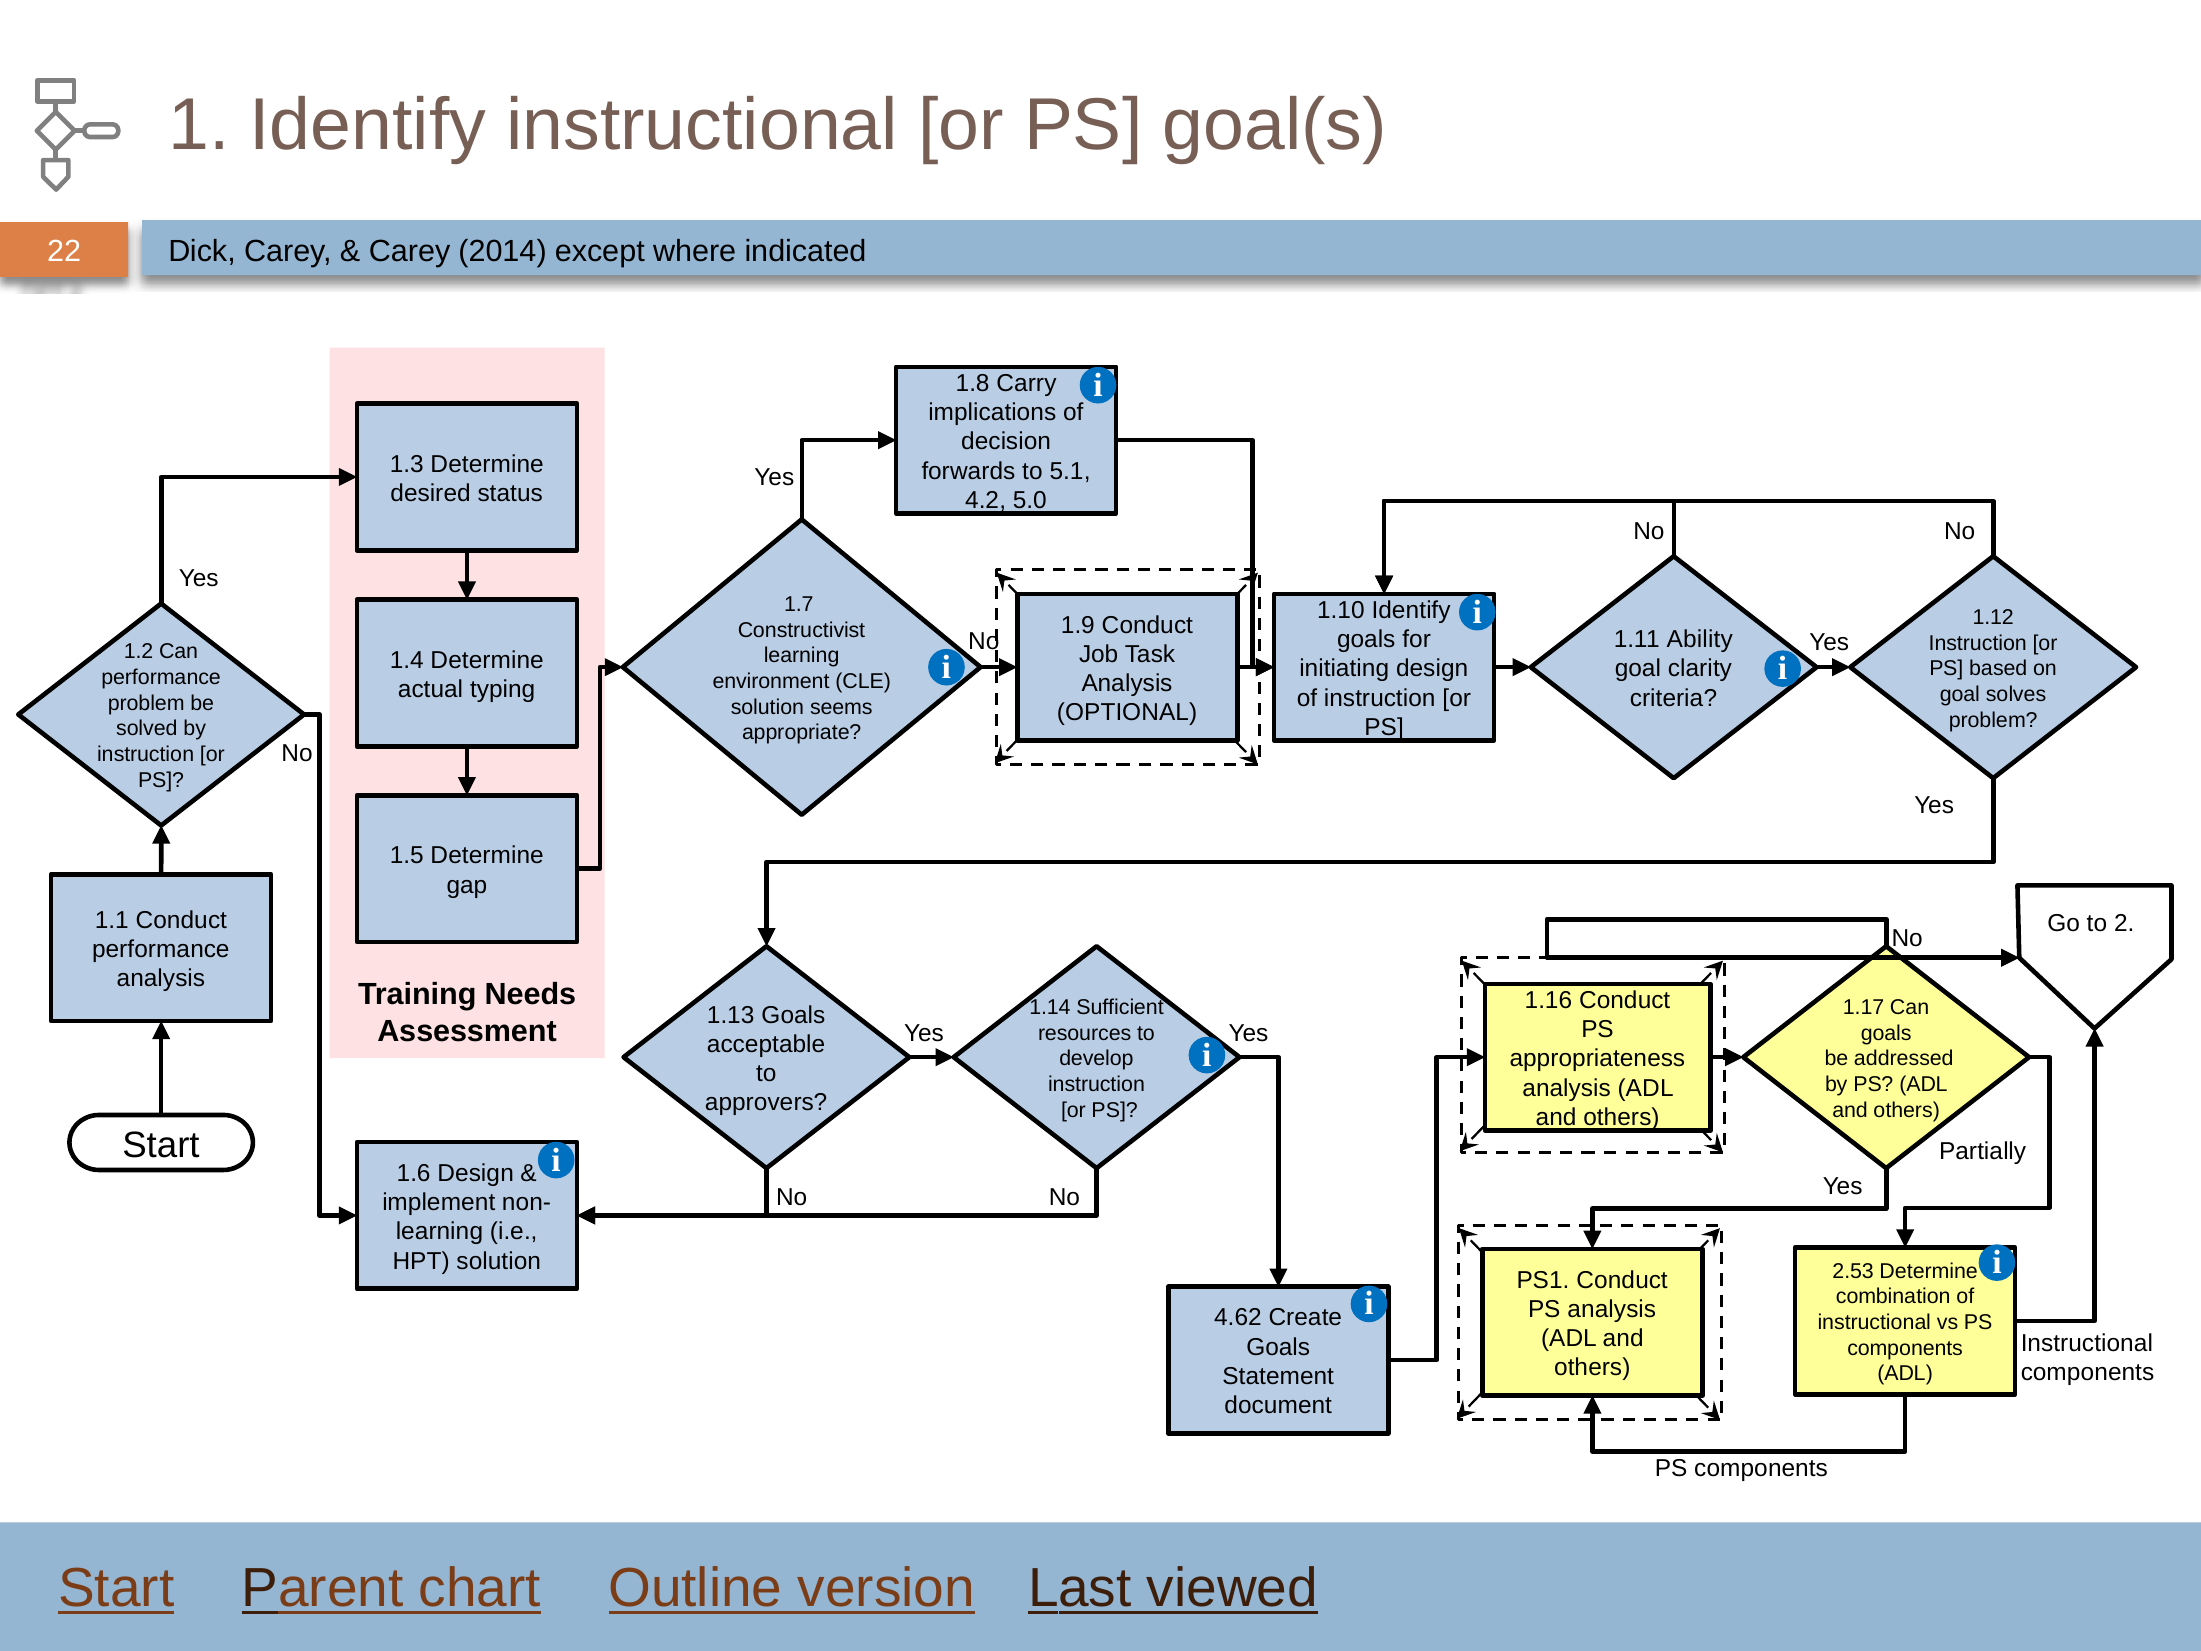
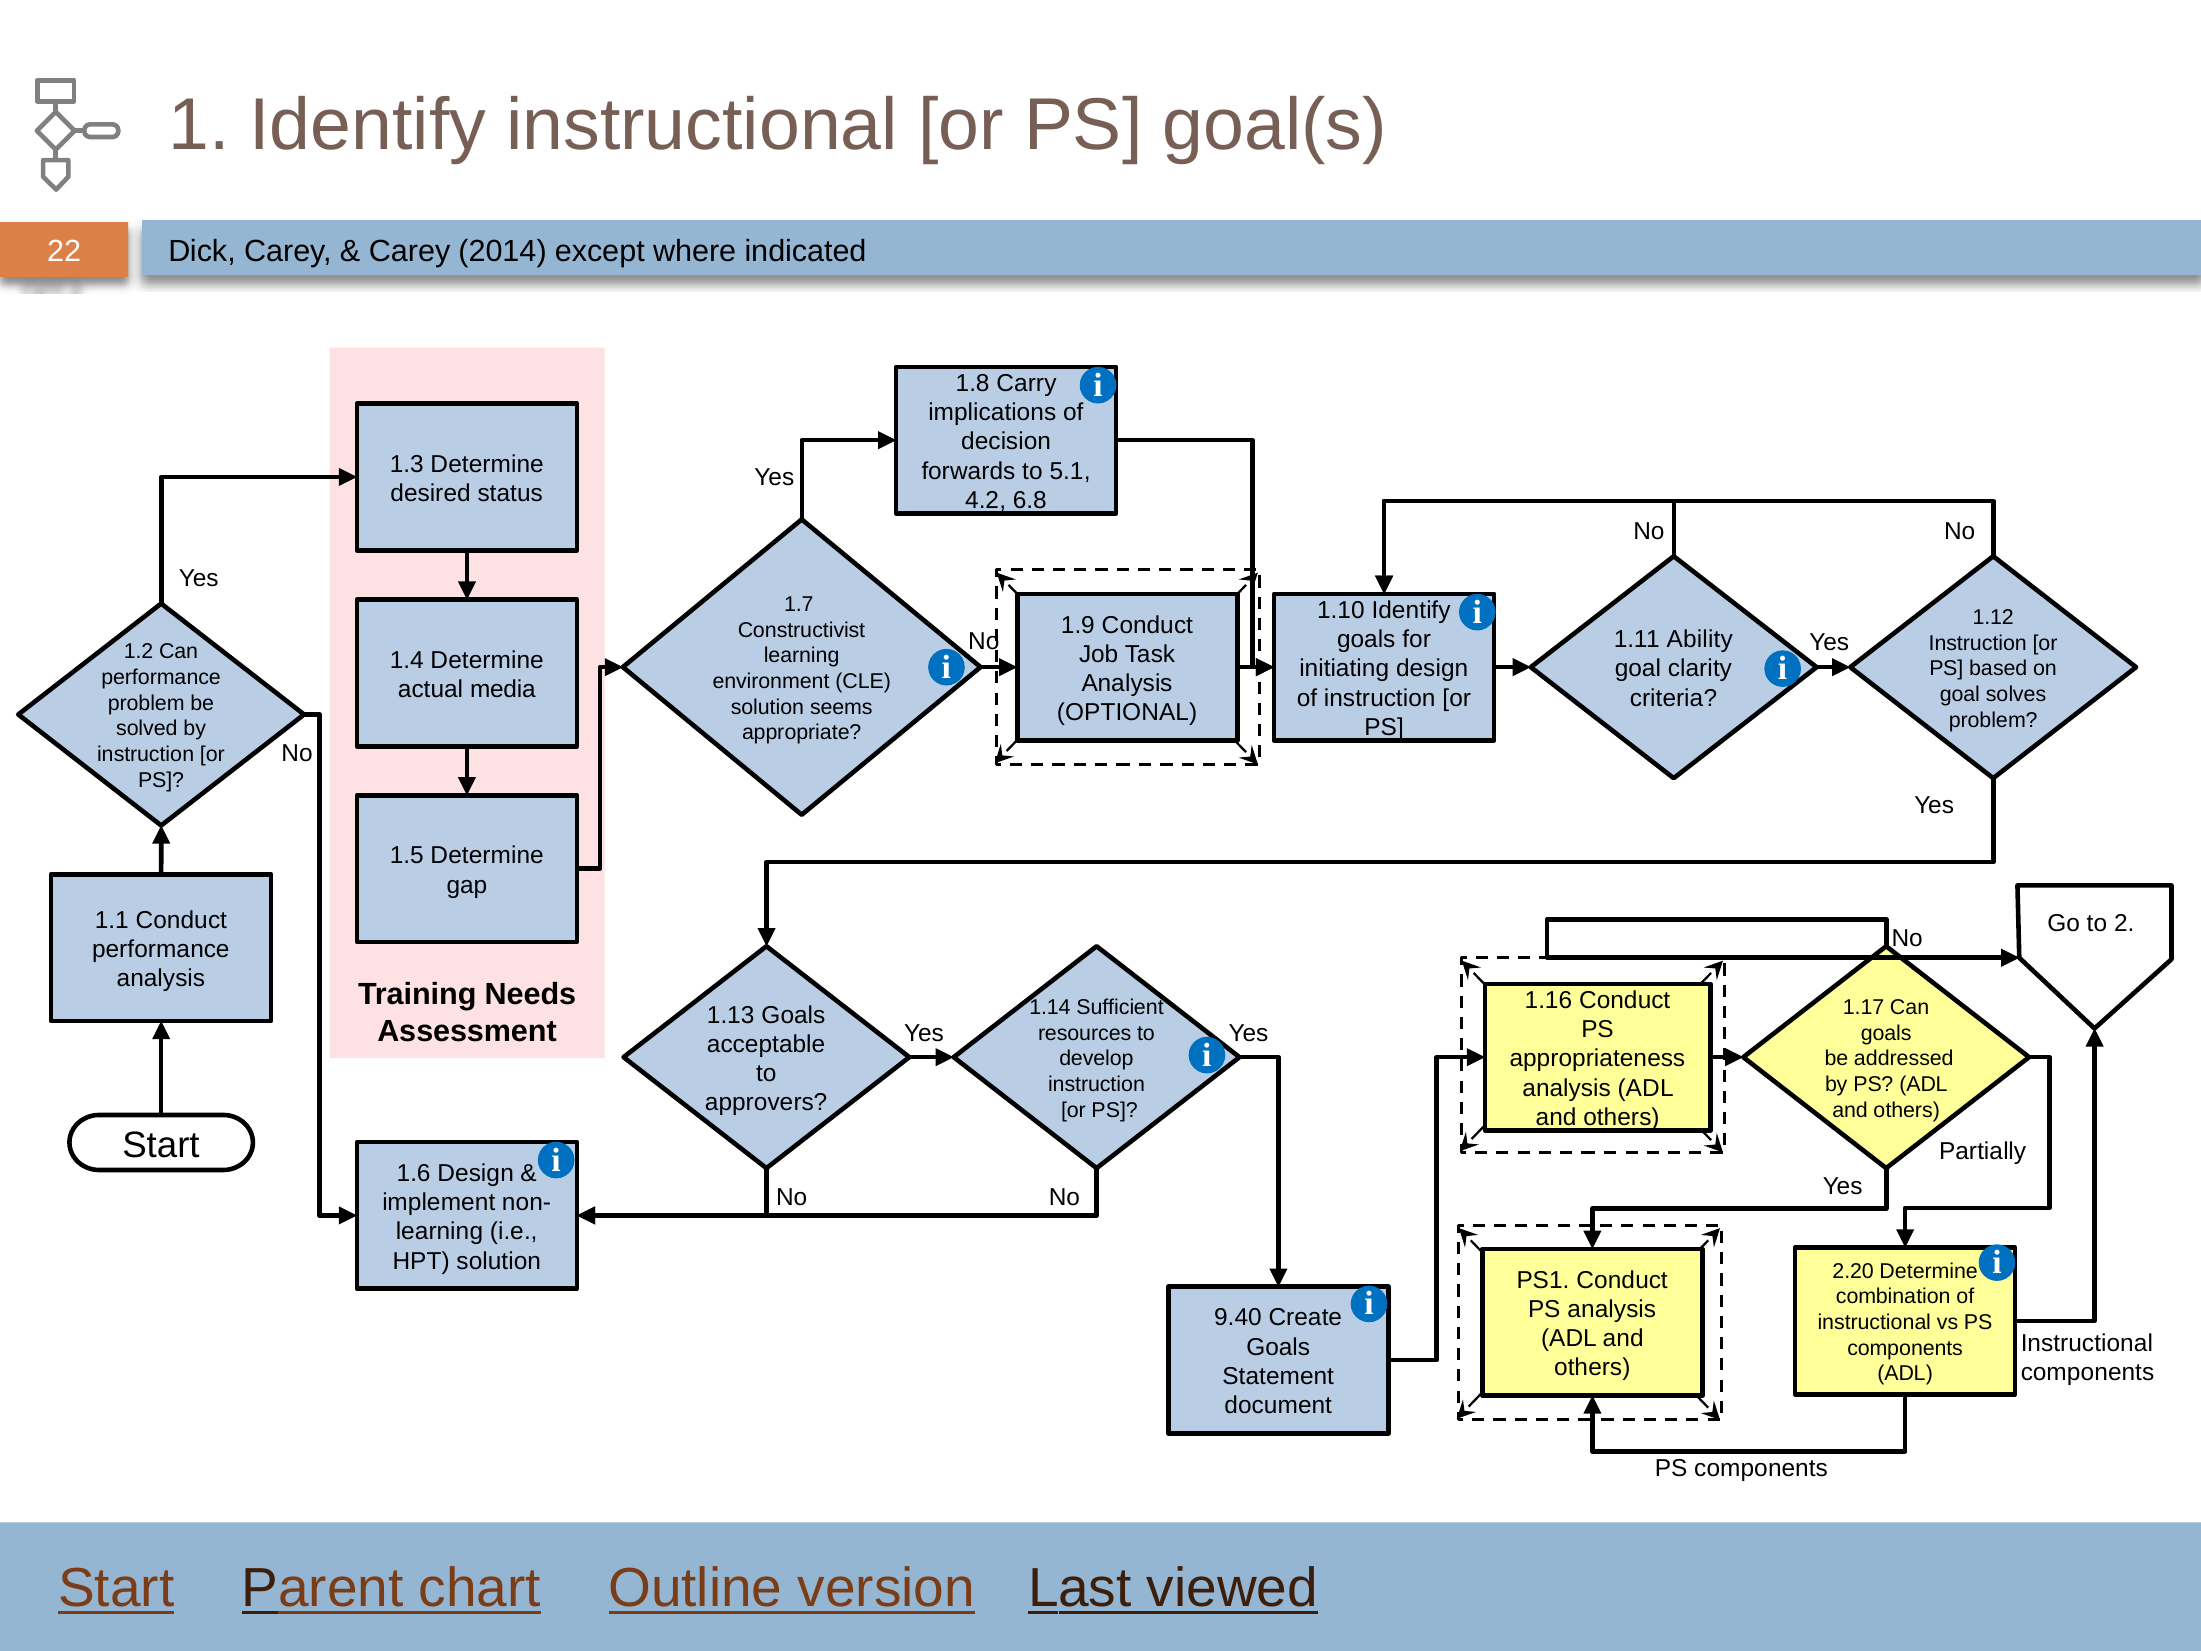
5.0: 5.0 -> 6.8
typing: typing -> media
2.53: 2.53 -> 2.20
4.62: 4.62 -> 9.40
